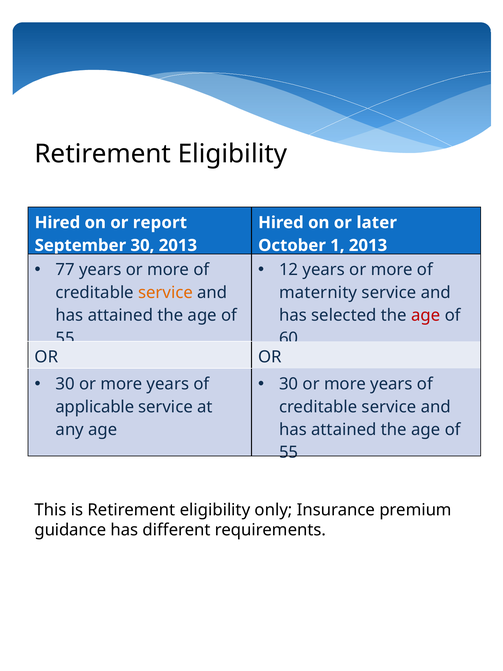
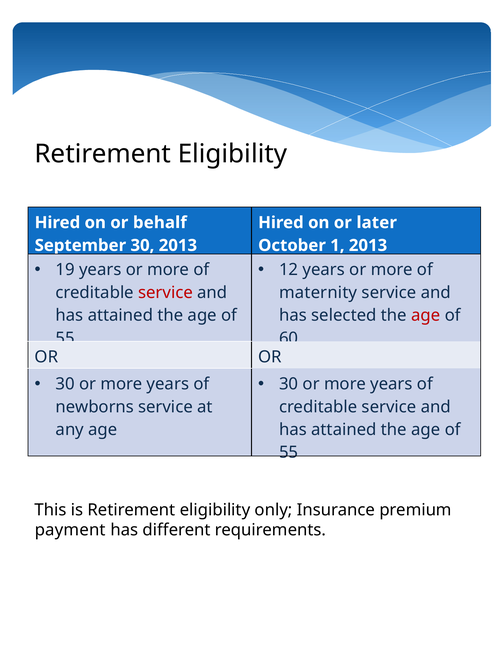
report: report -> behalf
77: 77 -> 19
service at (165, 292) colour: orange -> red
applicable: applicable -> newborns
guidance: guidance -> payment
